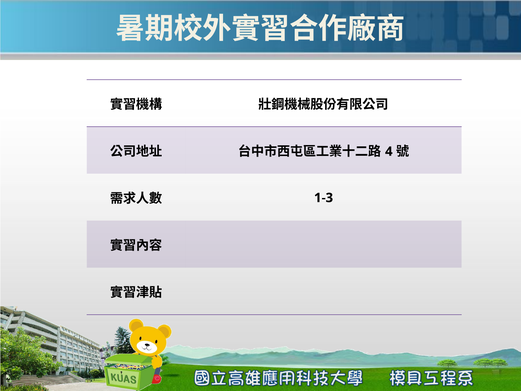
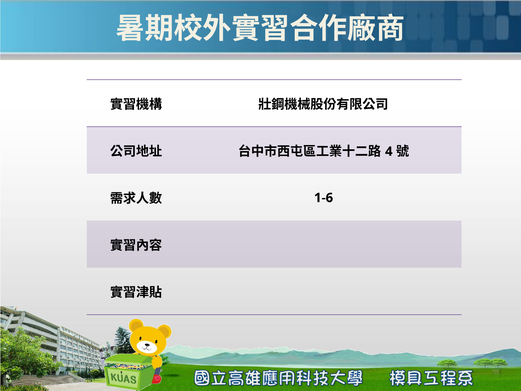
1-3: 1-3 -> 1-6
